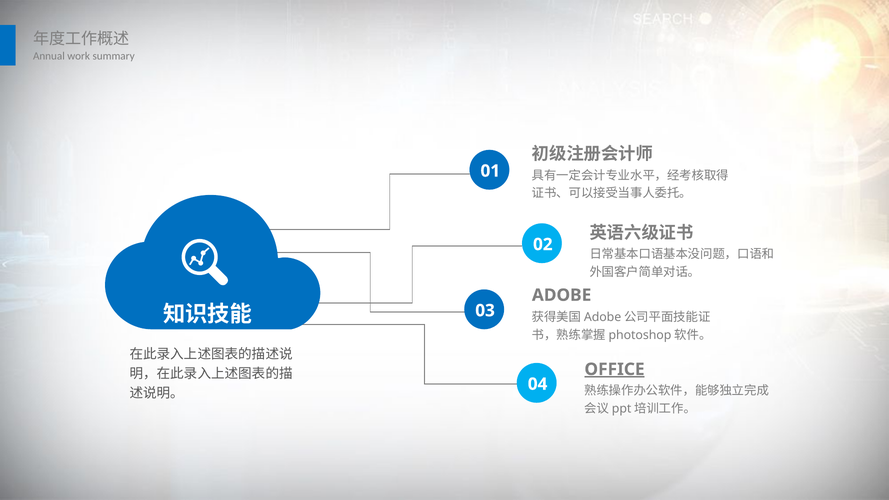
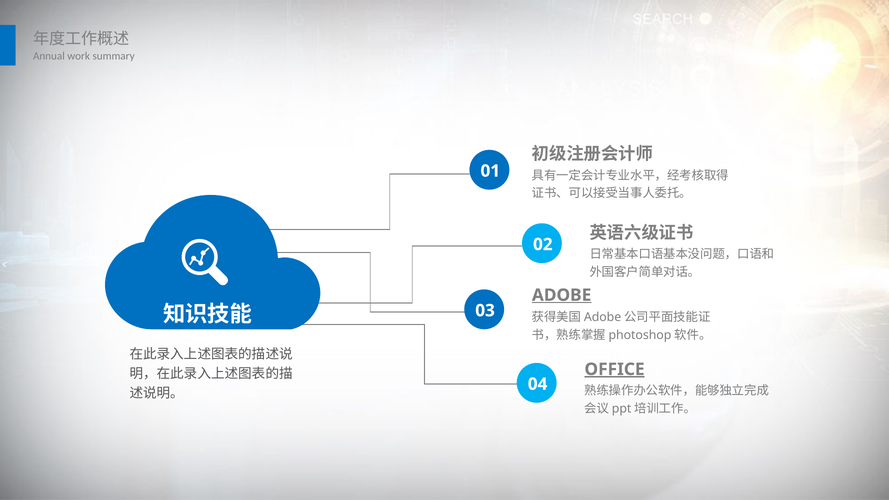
ADOBE underline: none -> present
